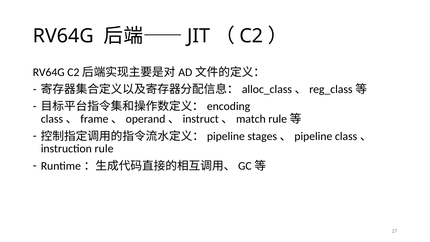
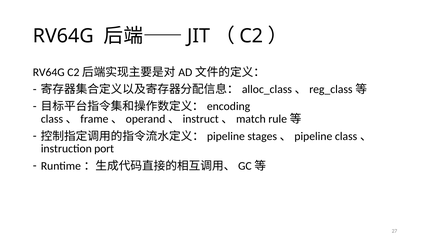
rule: rule -> port
